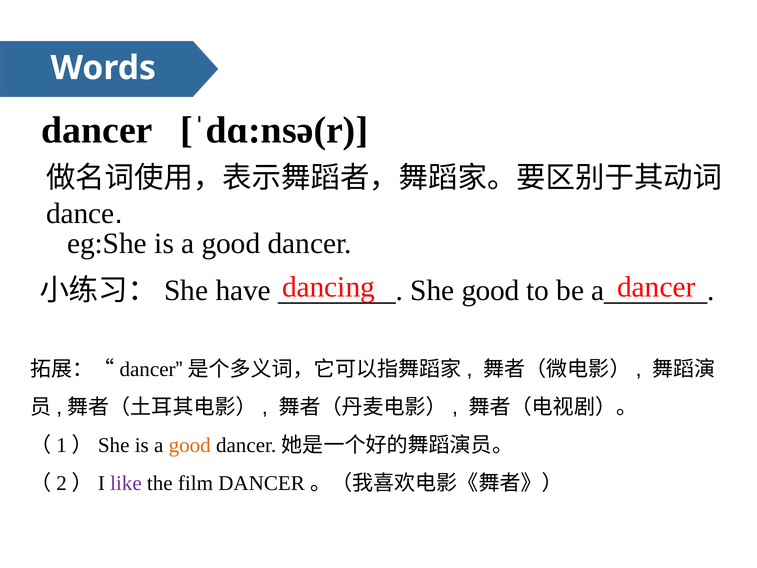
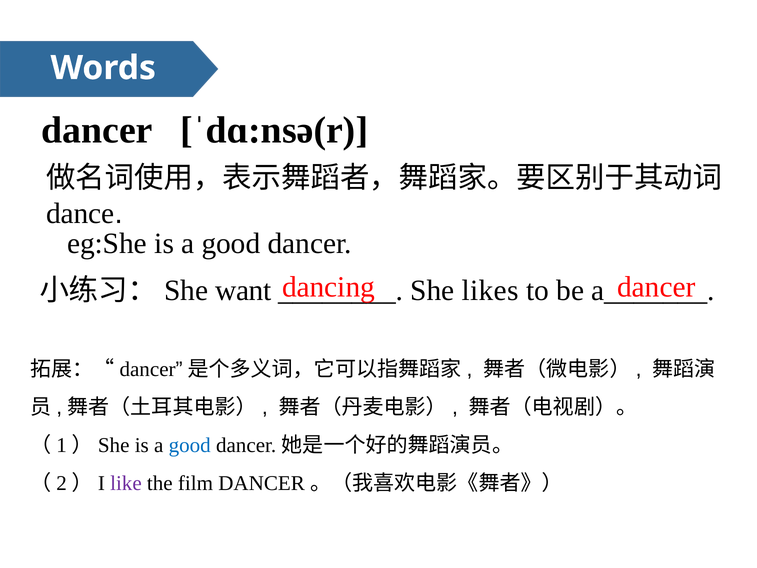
have: have -> want
She good: good -> likes
good at (190, 445) colour: orange -> blue
